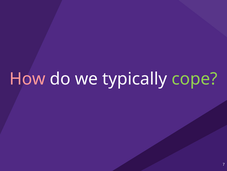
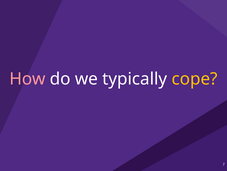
cope colour: light green -> yellow
